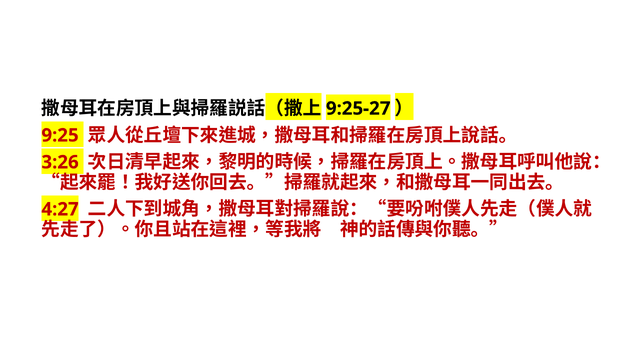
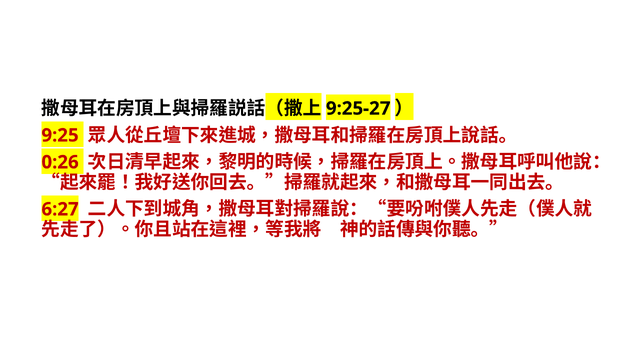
3:26: 3:26 -> 0:26
4:27: 4:27 -> 6:27
